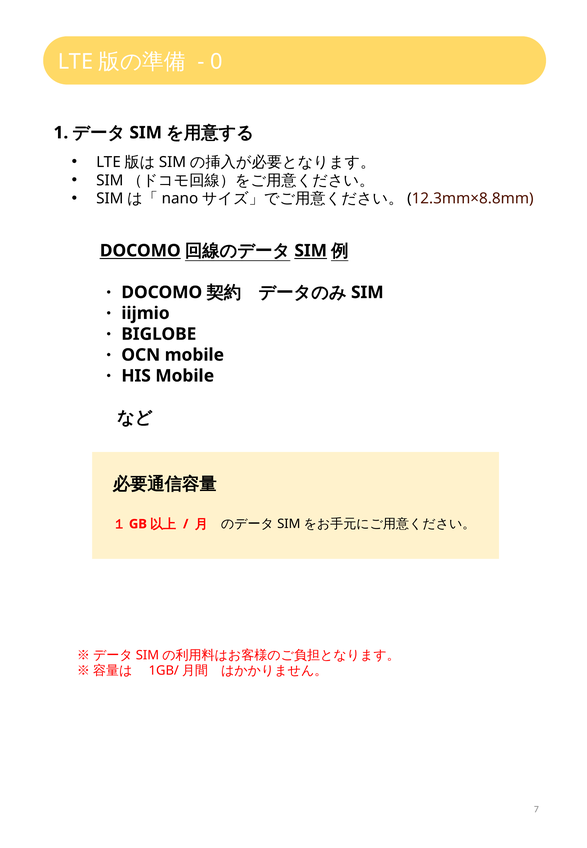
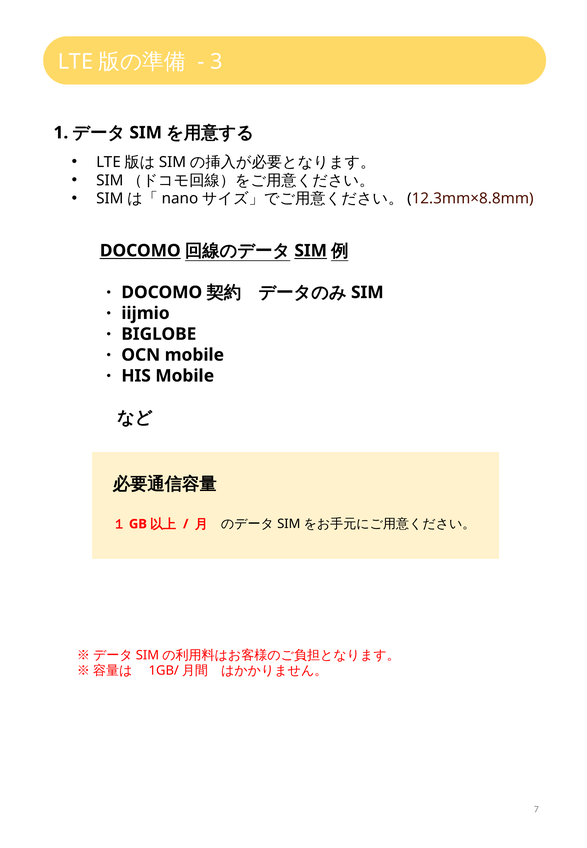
0: 0 -> 3
